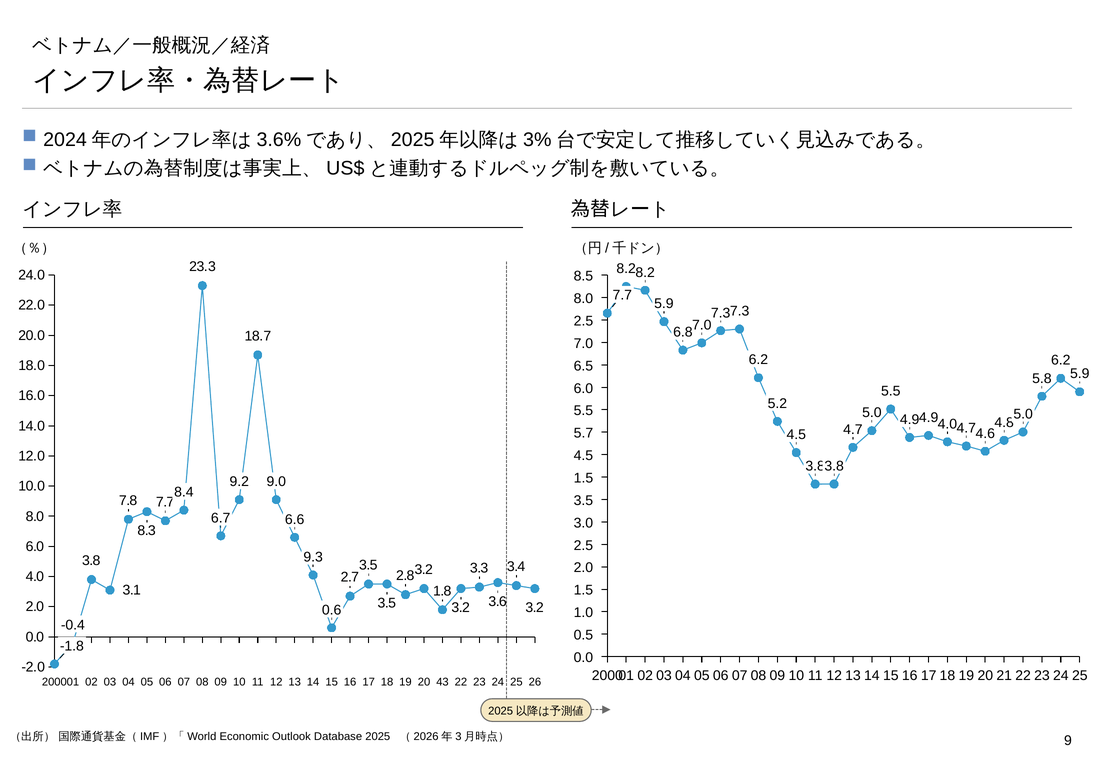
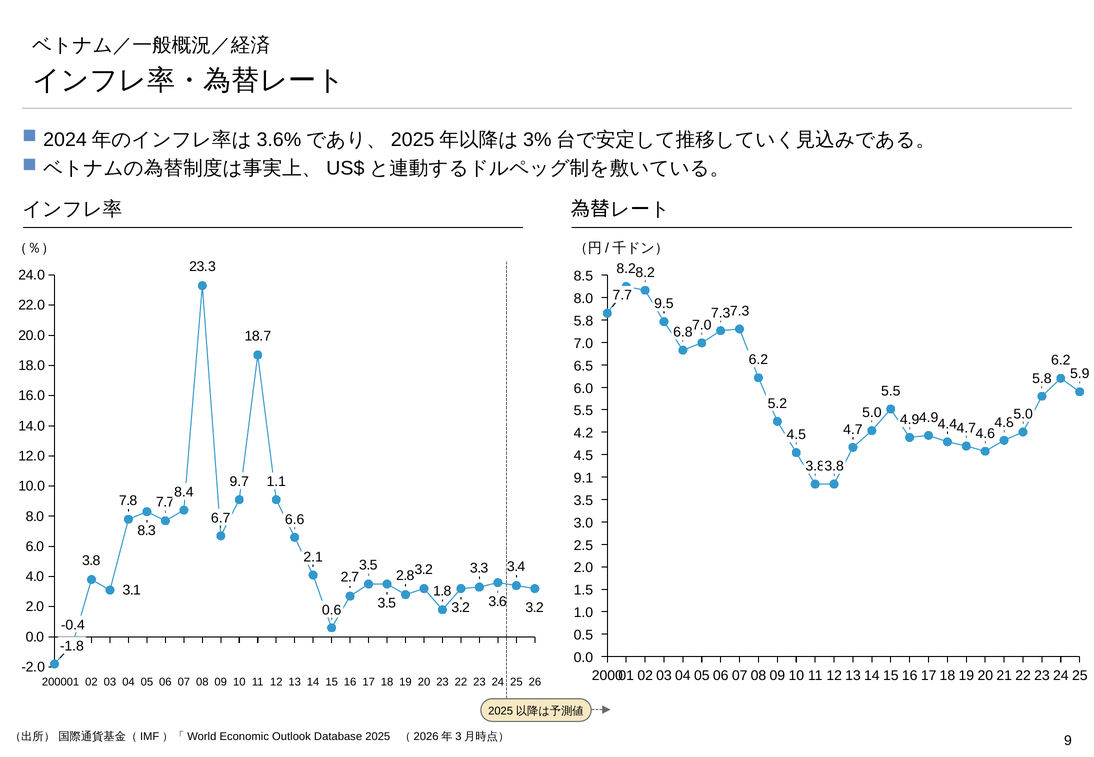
5.9 at (664, 304): 5.9 -> 9.5
2.5 at (583, 321): 2.5 -> 5.8
4.0 at (947, 424): 4.0 -> 4.4
5.7: 5.7 -> 4.2
1.5 at (583, 478): 1.5 -> 9.1
9.2: 9.2 -> 9.7
9.0: 9.0 -> 1.1
9.3: 9.3 -> 2.1
05 43: 43 -> 23
